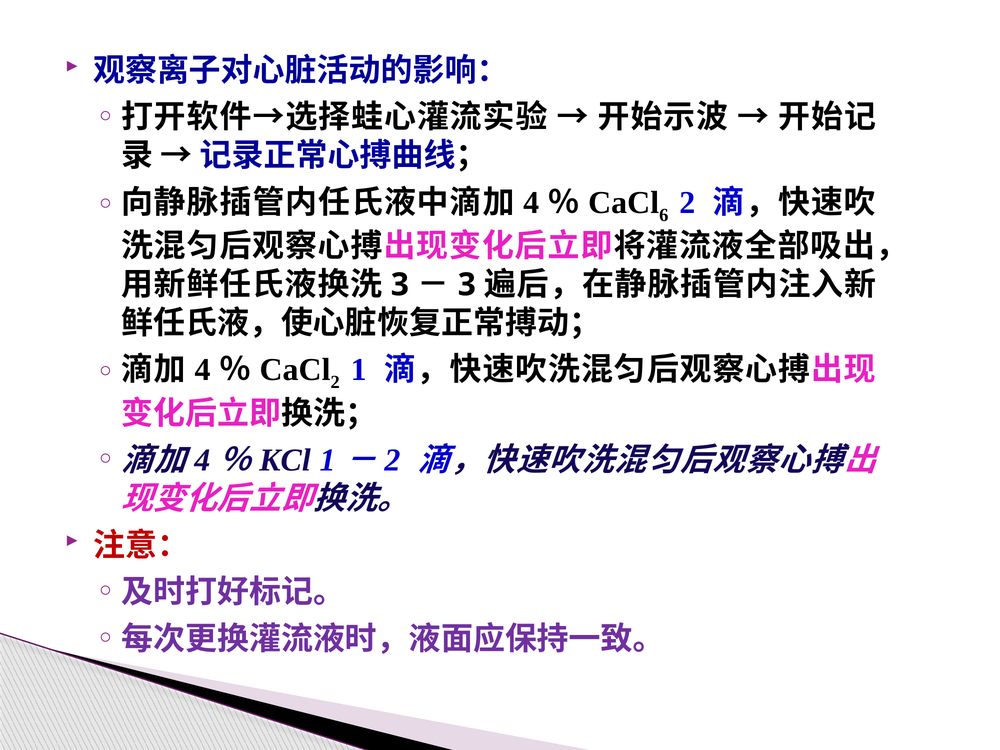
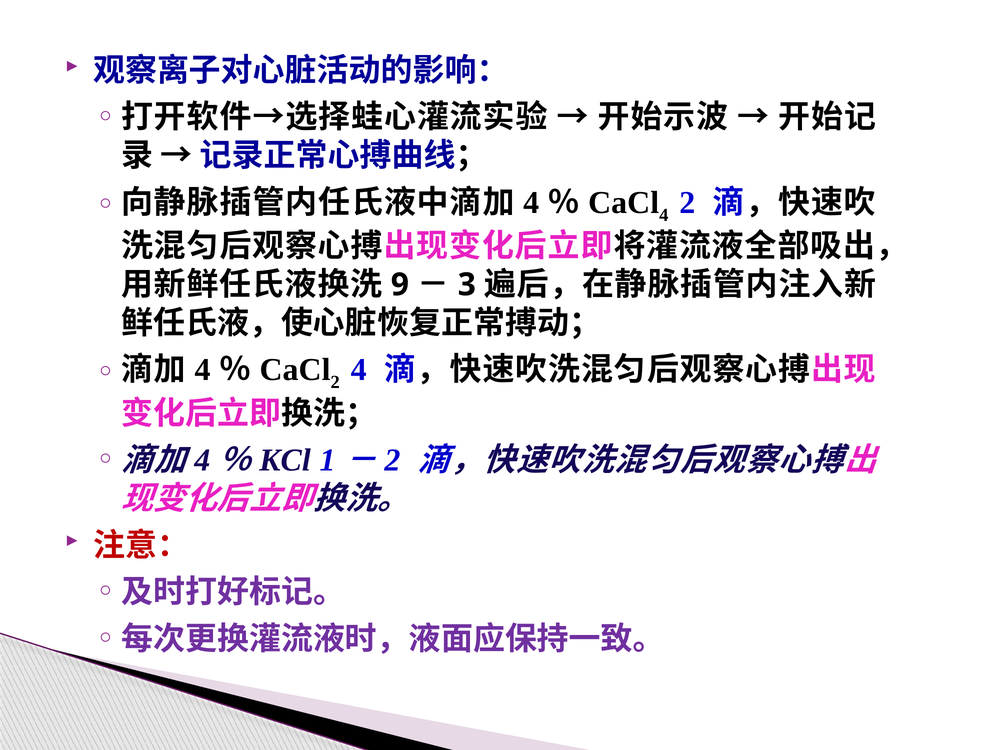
6 at (664, 215): 6 -> 4
3 at (400, 285): 3 -> 9
2 1: 1 -> 4
